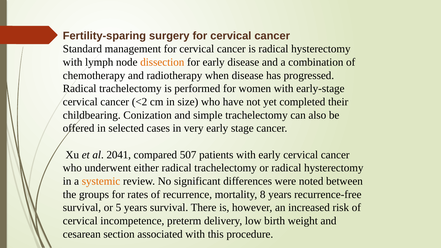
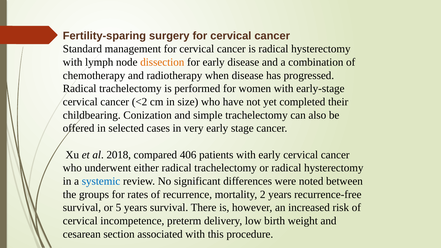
2041: 2041 -> 2018
507: 507 -> 406
systemic colour: orange -> blue
8: 8 -> 2
